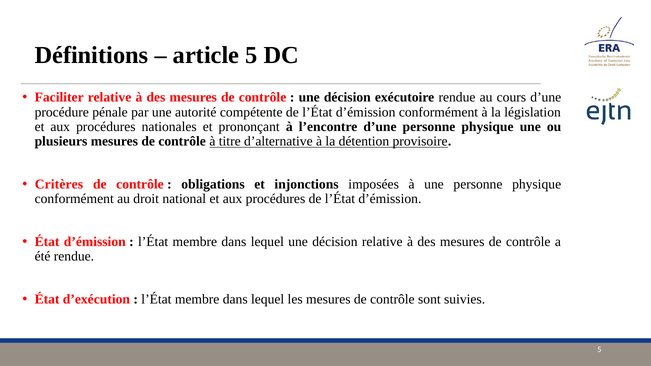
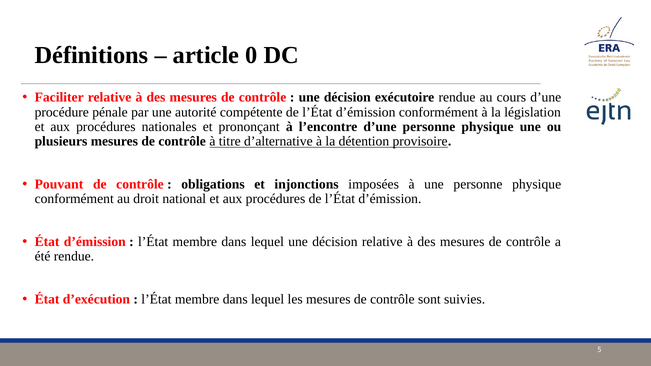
article 5: 5 -> 0
Critères: Critères -> Pouvant
